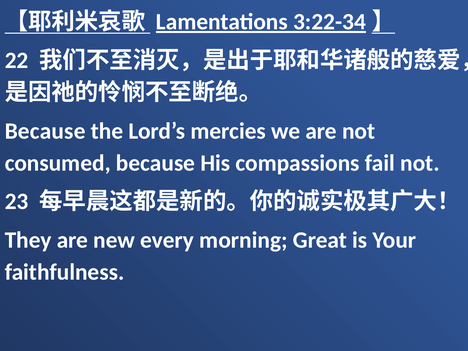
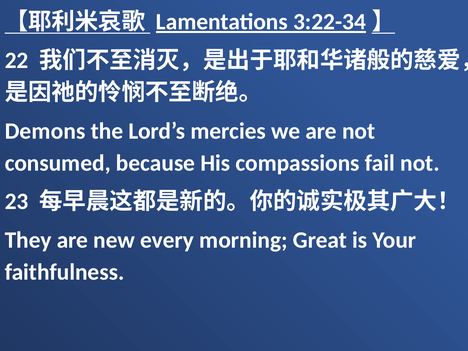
Because at (45, 131): Because -> Demons
